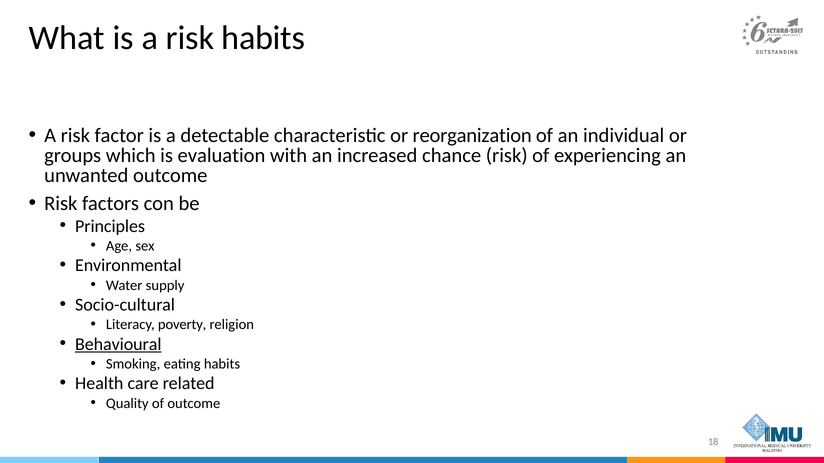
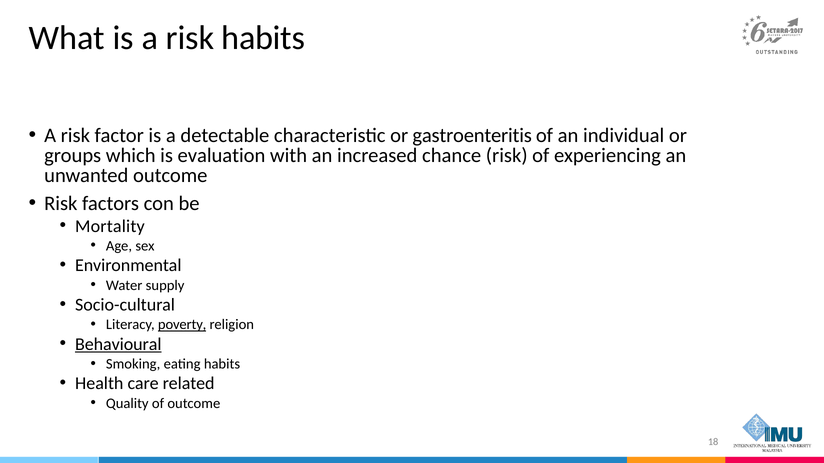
reorganization: reorganization -> gastroenteritis
Principles: Principles -> Mortality
poverty underline: none -> present
